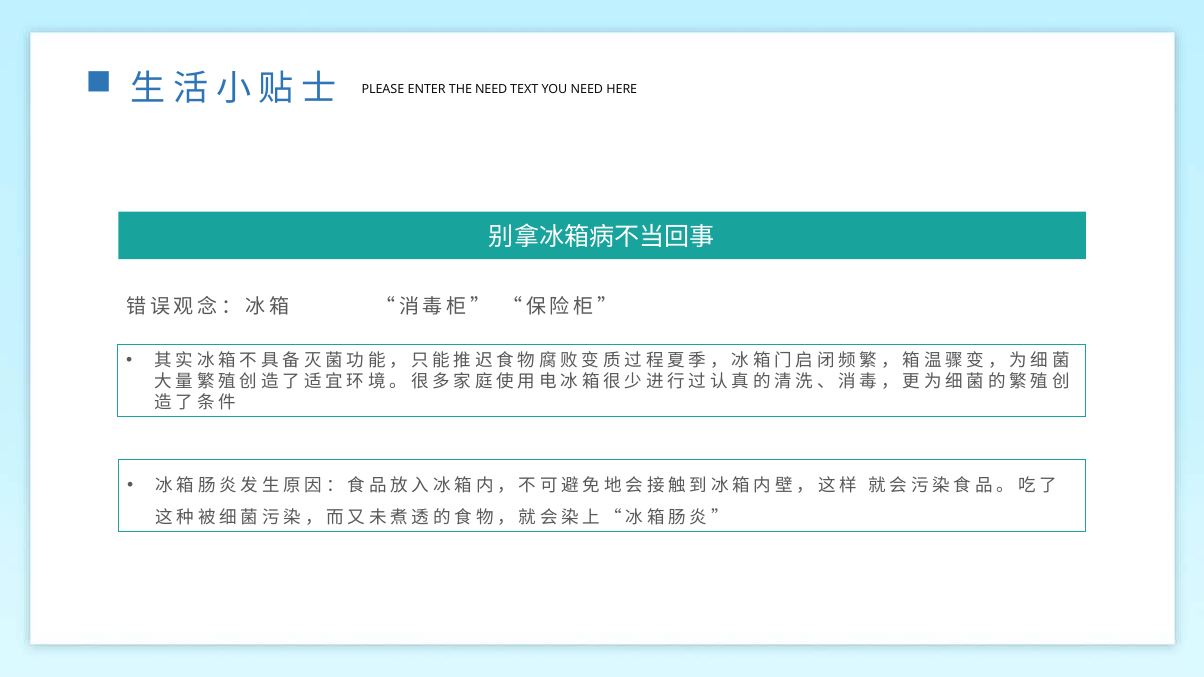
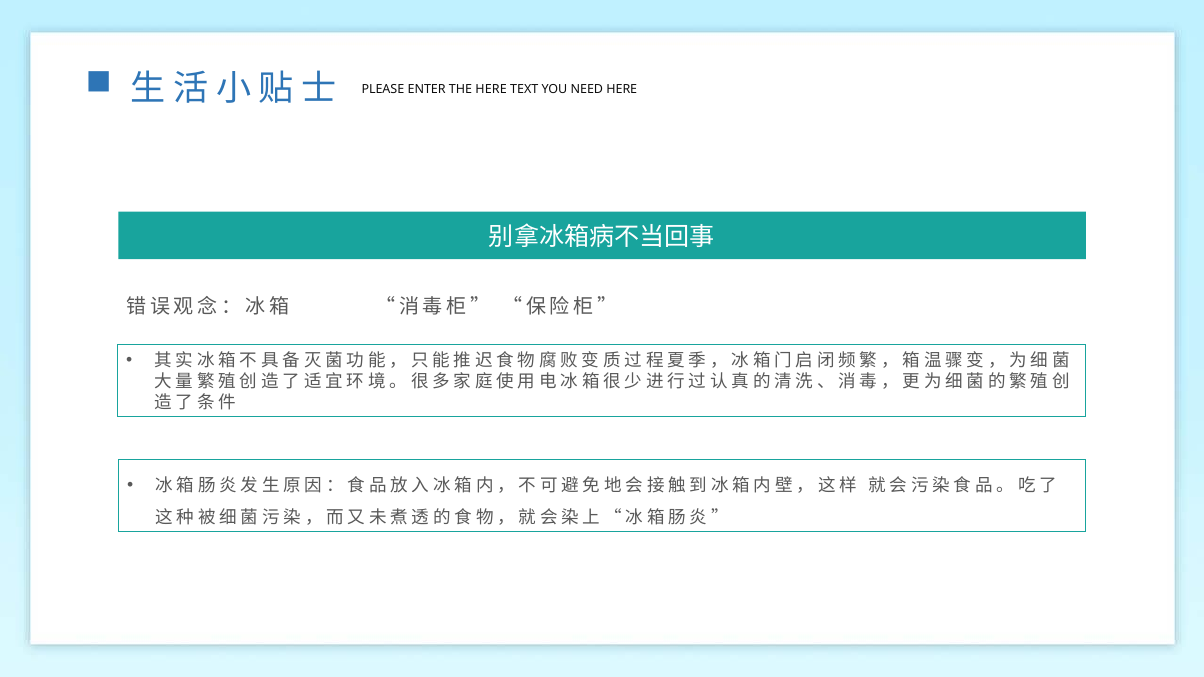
THE NEED: NEED -> HERE
